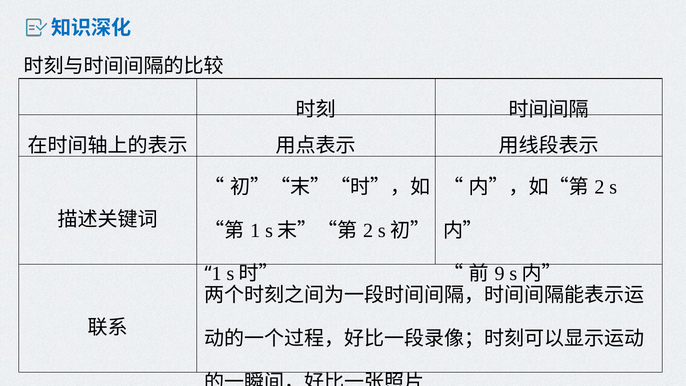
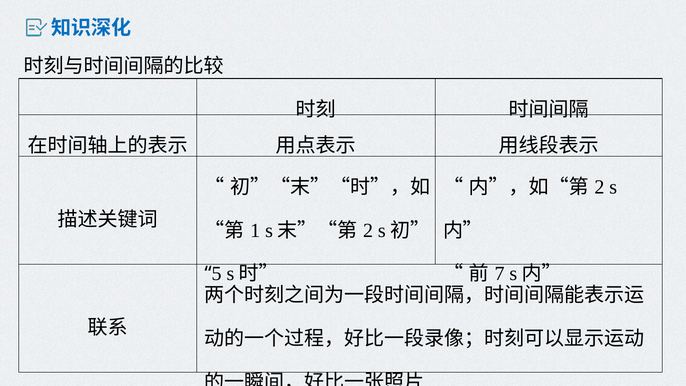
9: 9 -> 7
1 at (217, 274): 1 -> 5
